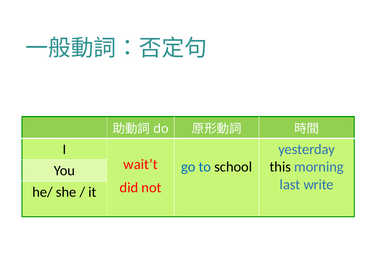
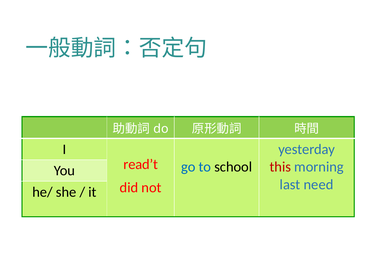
wait’t: wait’t -> read’t
this colour: black -> red
write: write -> need
